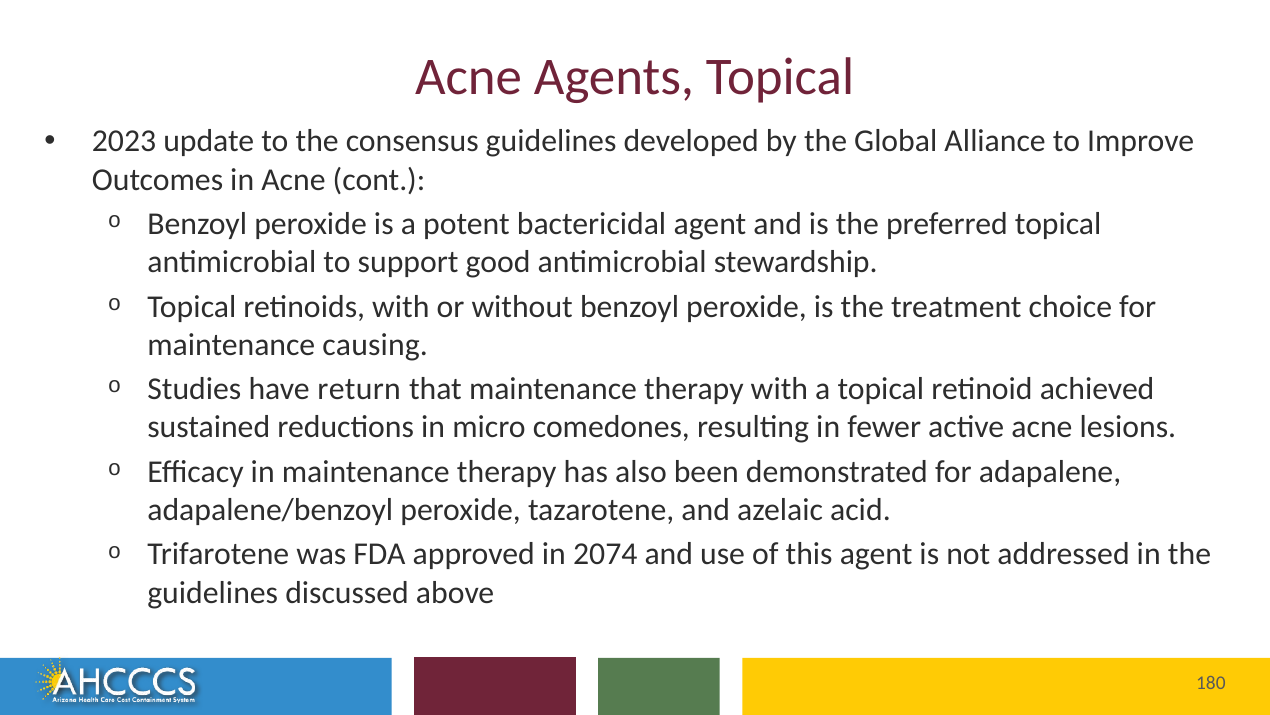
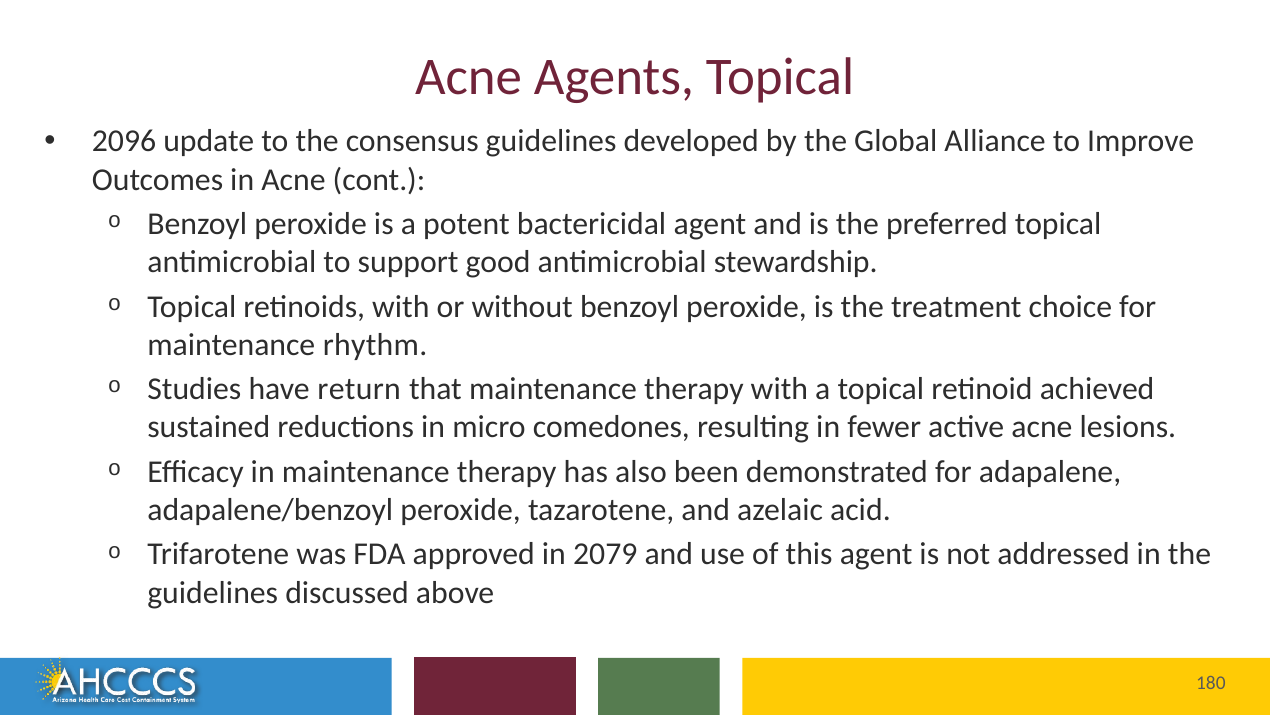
2023: 2023 -> 2096
causing: causing -> rhythm
2074: 2074 -> 2079
